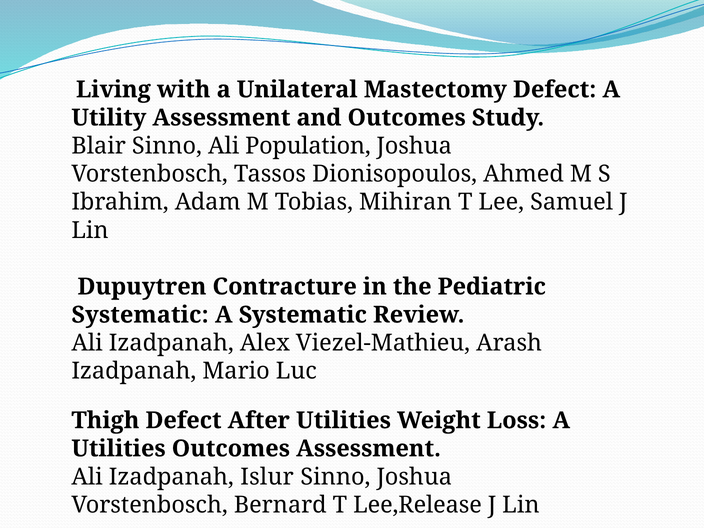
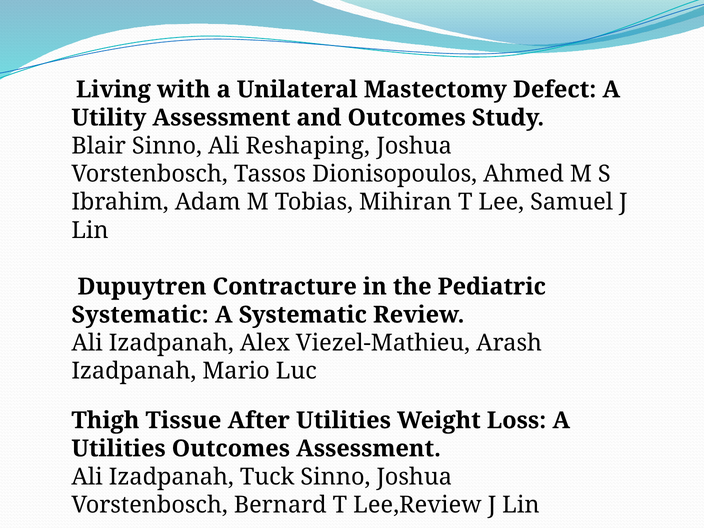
Population: Population -> Reshaping
Thigh Defect: Defect -> Tissue
Islur: Islur -> Tuck
Lee,Release: Lee,Release -> Lee,Review
